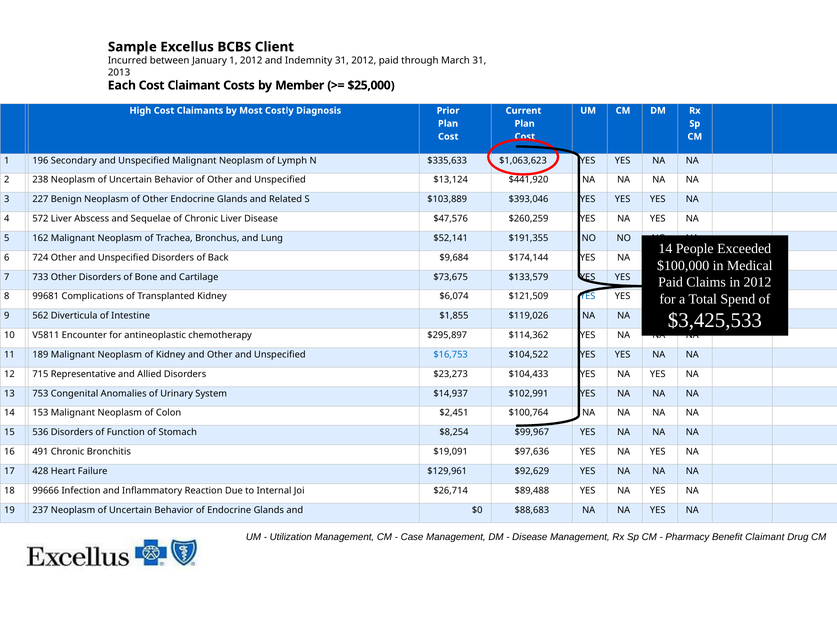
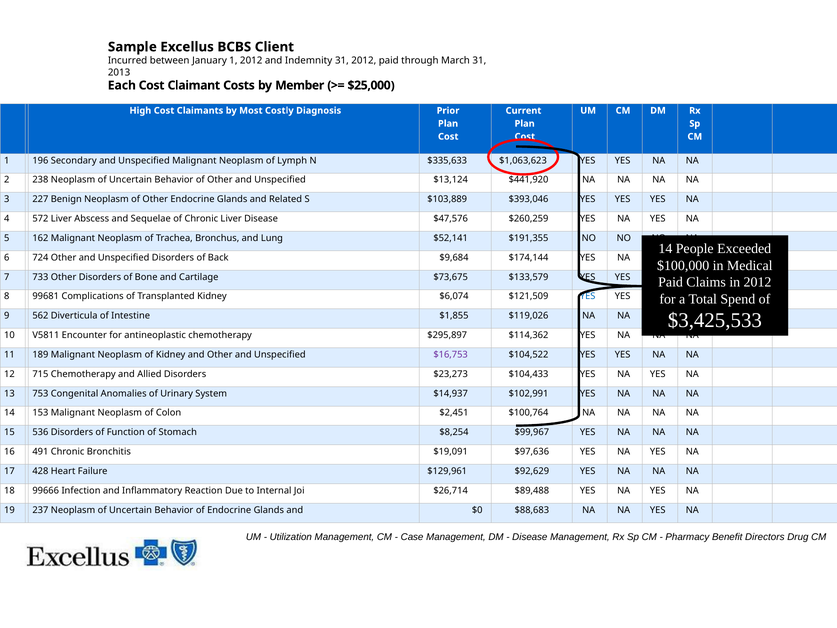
$16,753 colour: blue -> purple
715 Representative: Representative -> Chemotherapy
Benefit Claimant: Claimant -> Directors
